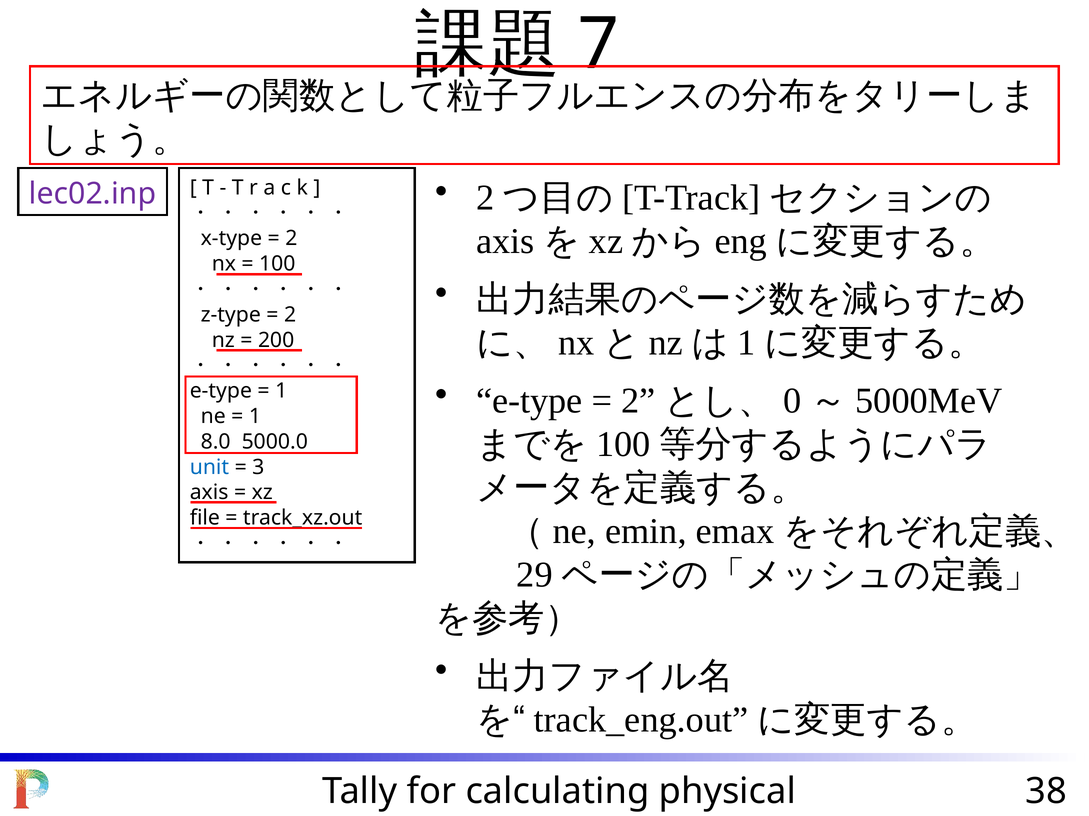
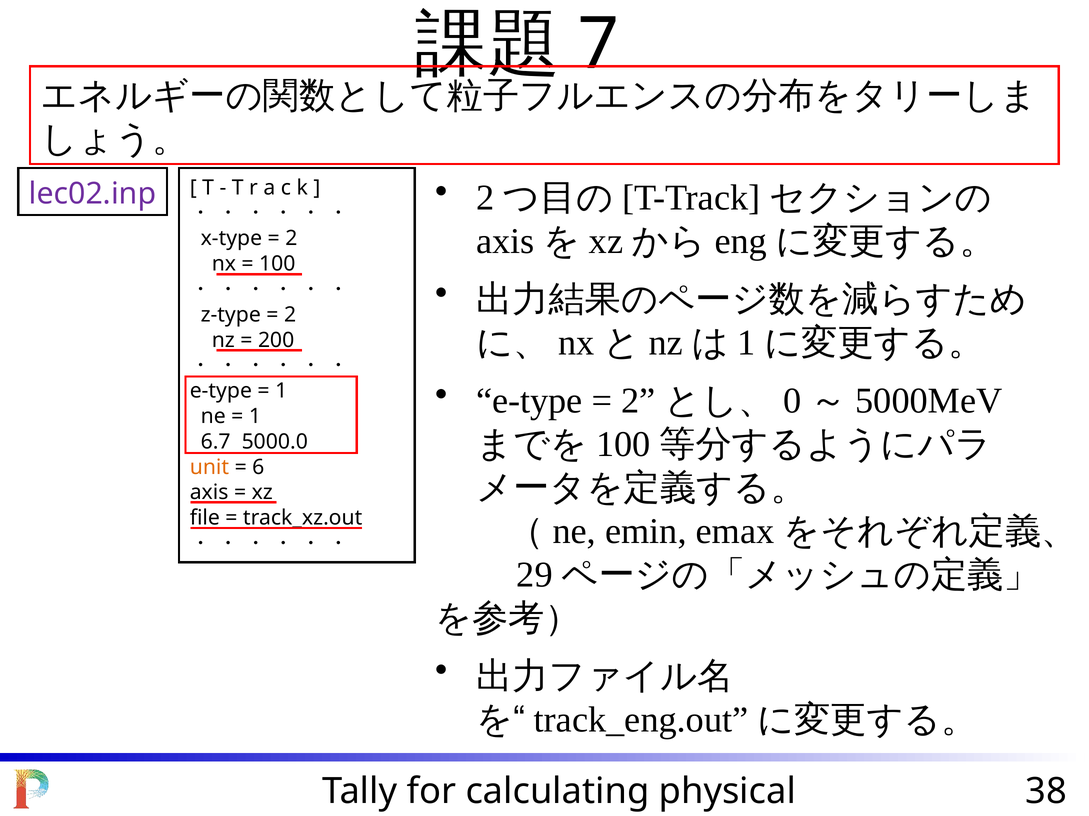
8.0: 8.0 -> 6.7
unit colour: blue -> orange
3: 3 -> 6
